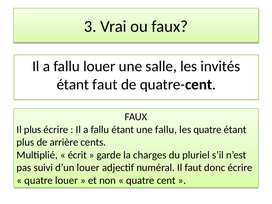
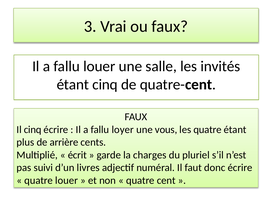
étant faut: faut -> cinq
Il plus: plus -> cinq
fallu étant: étant -> loyer
une fallu: fallu -> vous
d’un louer: louer -> livres
